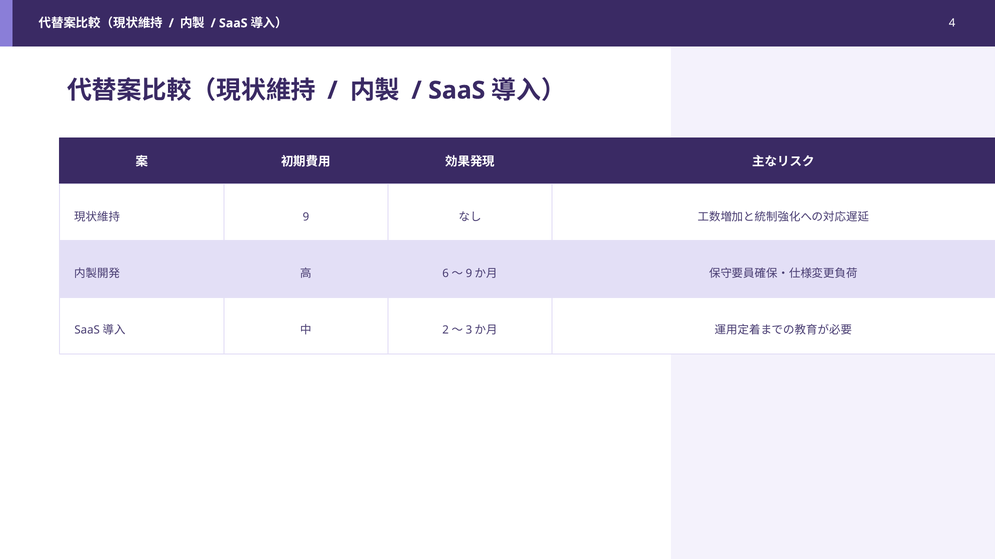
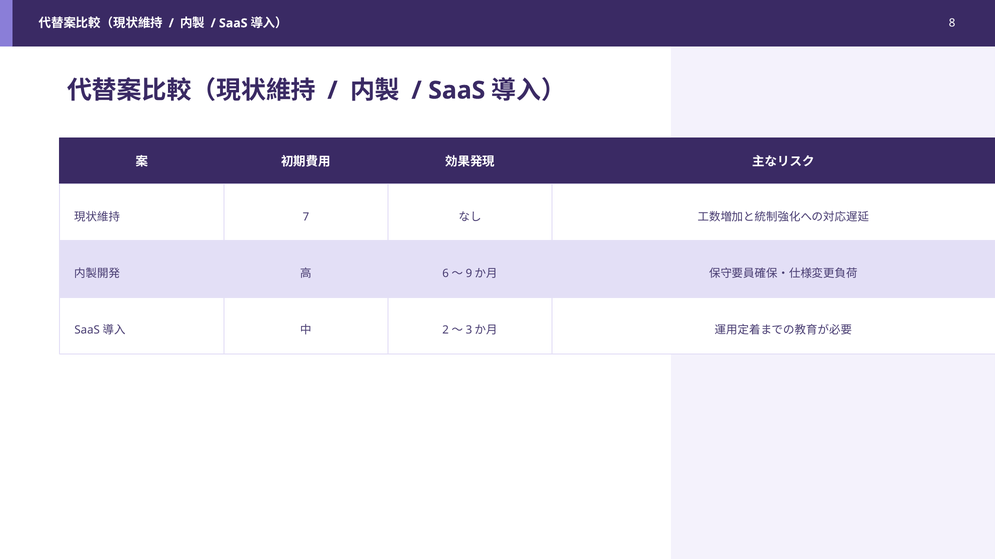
4: 4 -> 8
9: 9 -> 7
